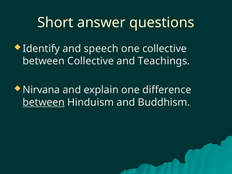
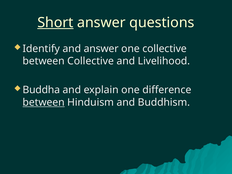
Short underline: none -> present
and speech: speech -> answer
Teachings: Teachings -> Livelihood
Nirvana: Nirvana -> Buddha
